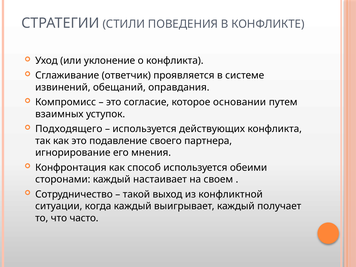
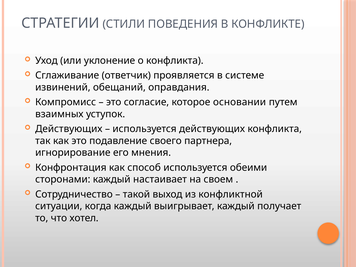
Подходящего at (69, 129): Подходящего -> Действующих
часто: часто -> хотел
